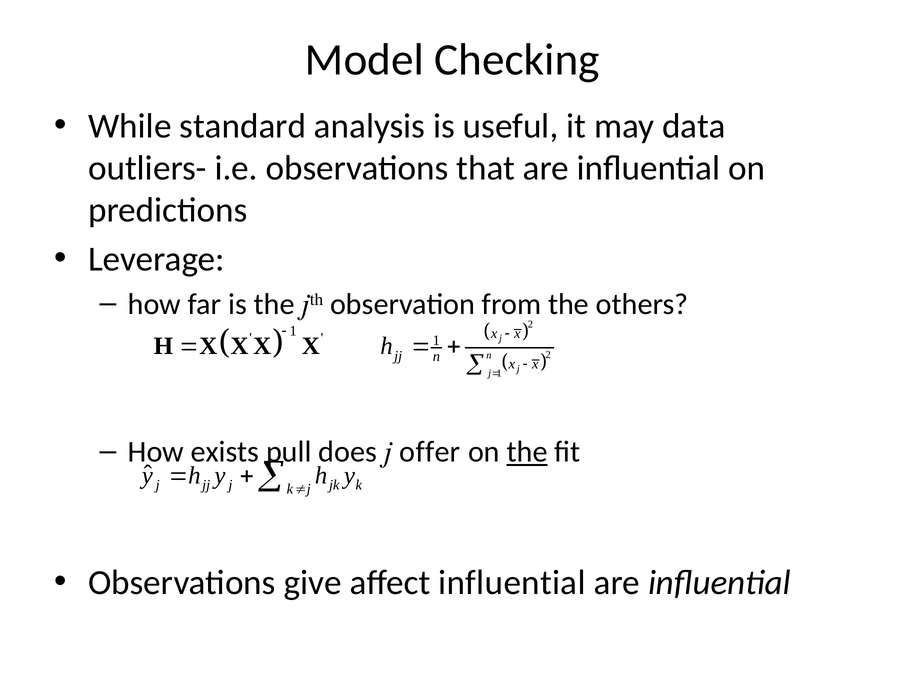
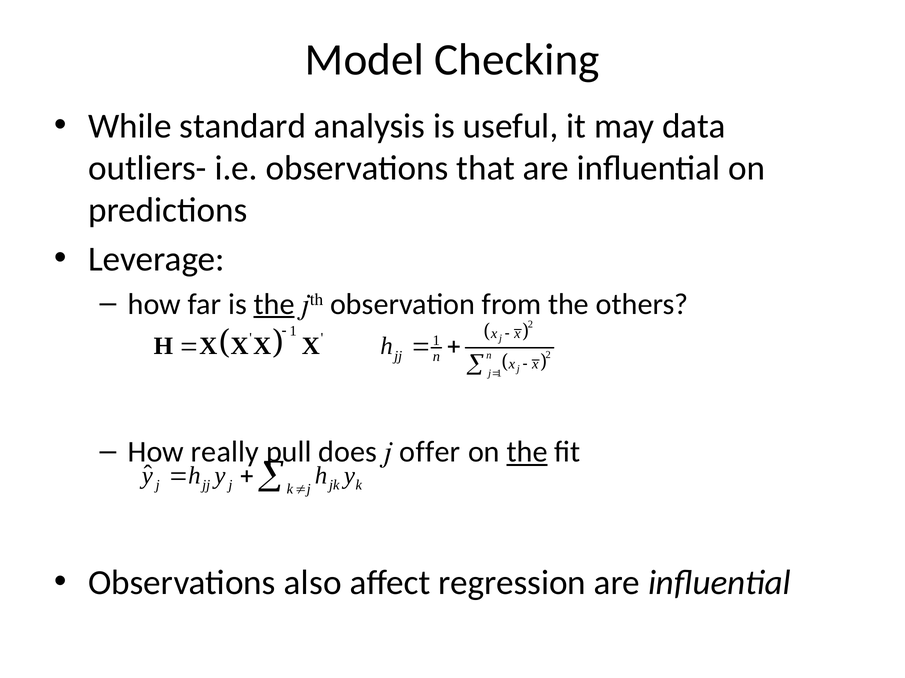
the at (274, 304) underline: none -> present
exists: exists -> really
give: give -> also
affect influential: influential -> regression
